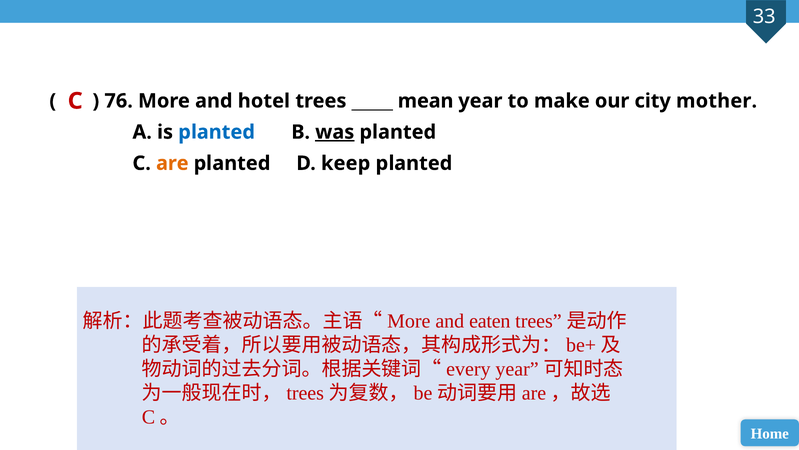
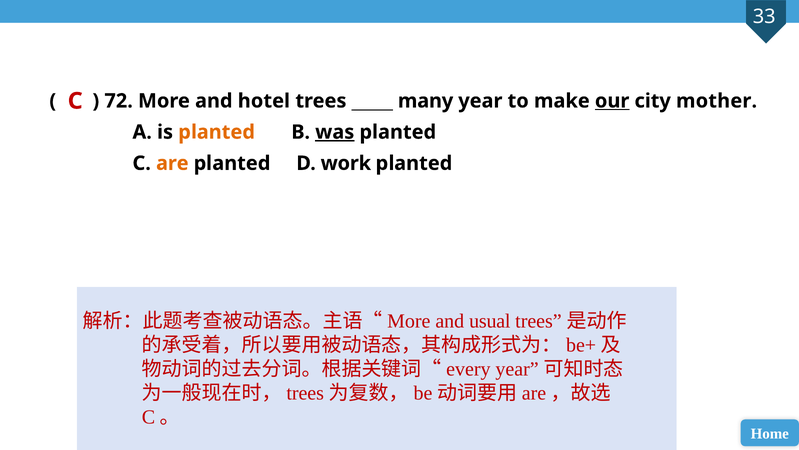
76: 76 -> 72
mean: mean -> many
our underline: none -> present
planted at (217, 132) colour: blue -> orange
keep: keep -> work
eaten: eaten -> usual
